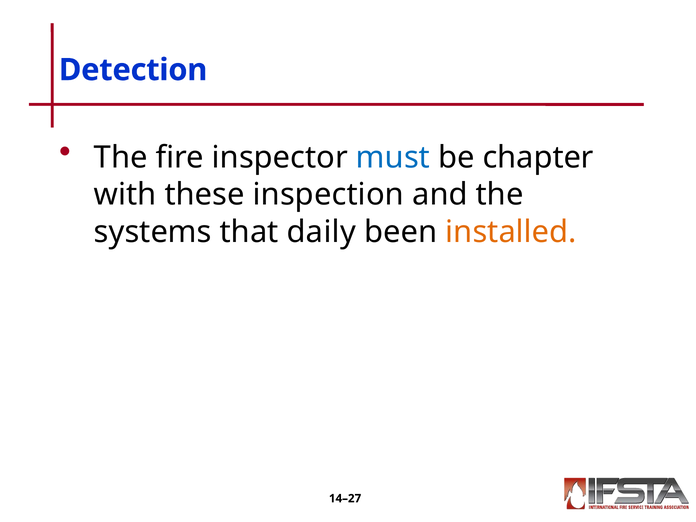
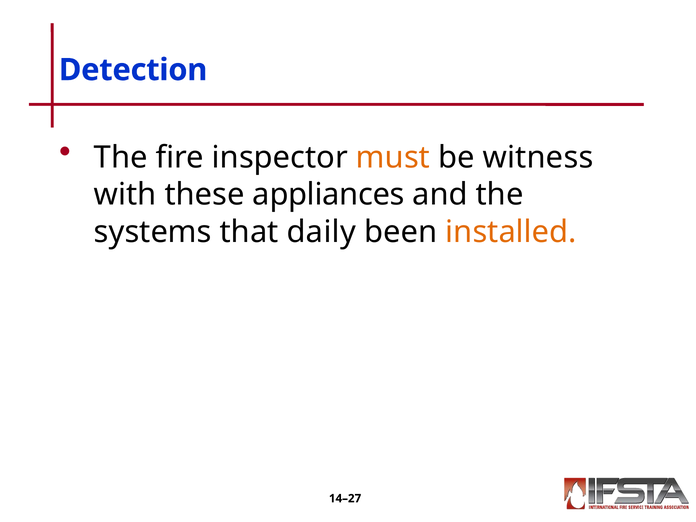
must colour: blue -> orange
chapter: chapter -> witness
inspection: inspection -> appliances
